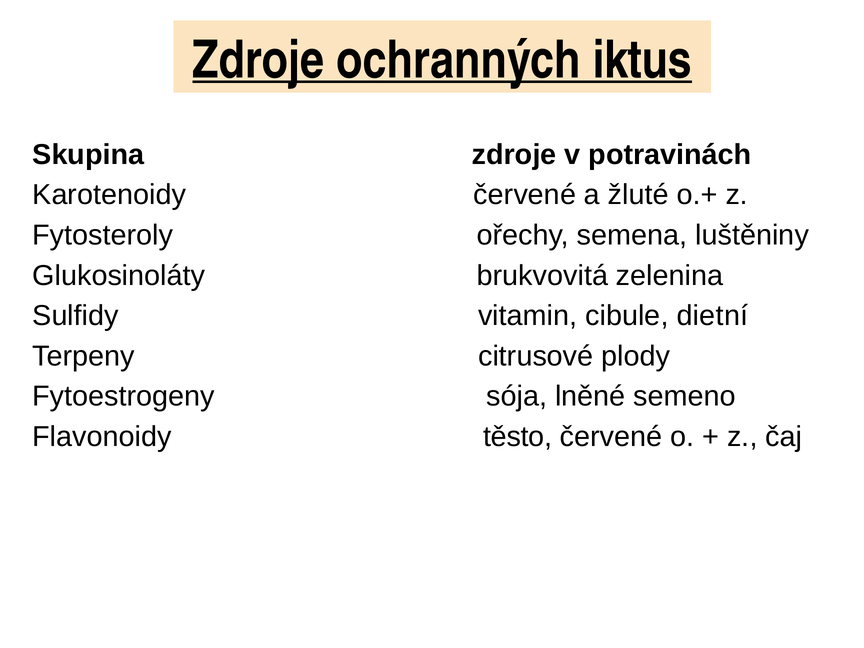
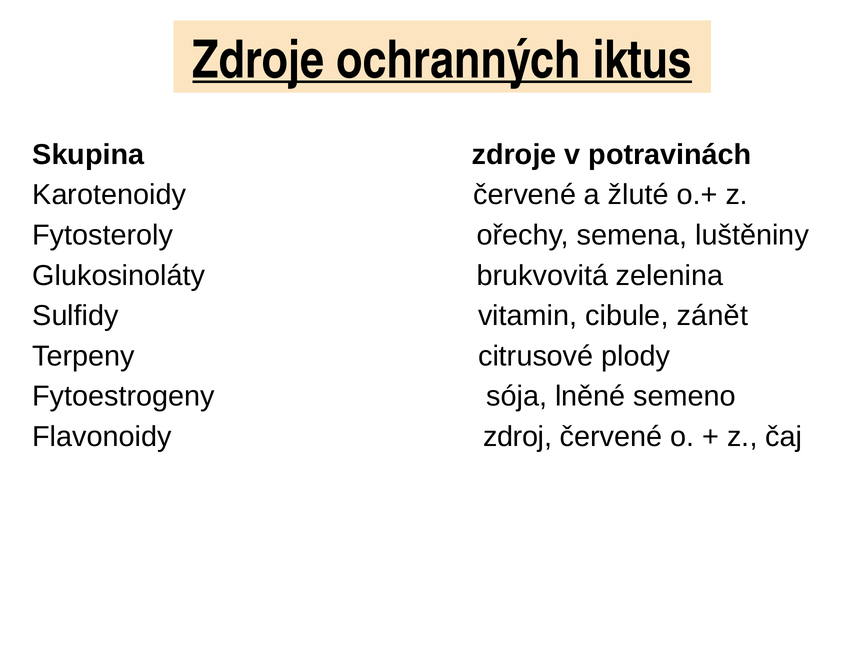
dietní: dietní -> zánět
těsto: těsto -> zdroj
